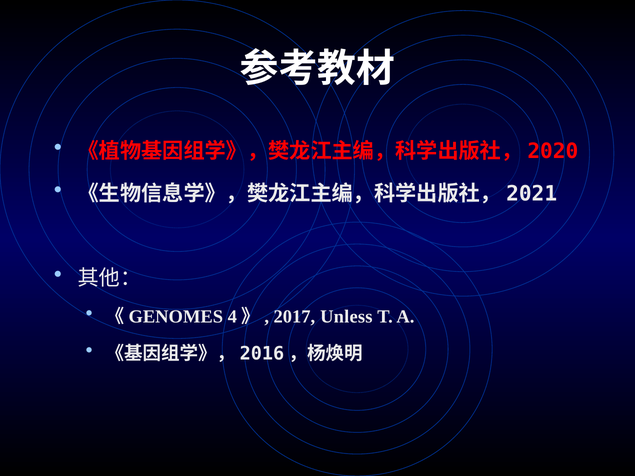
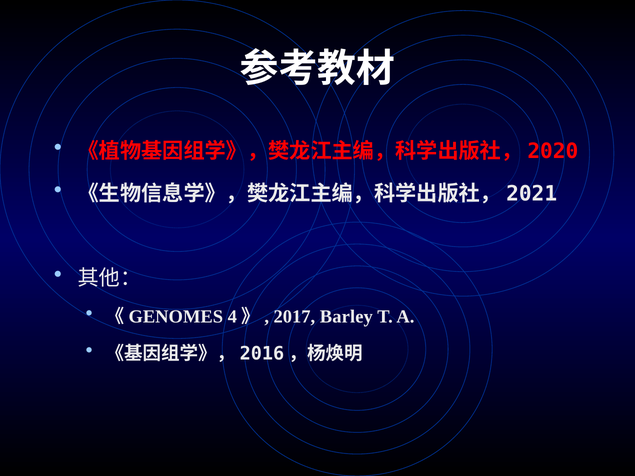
Unless: Unless -> Barley
